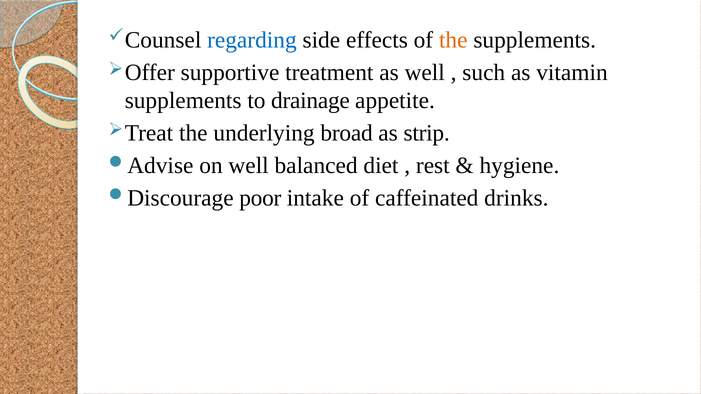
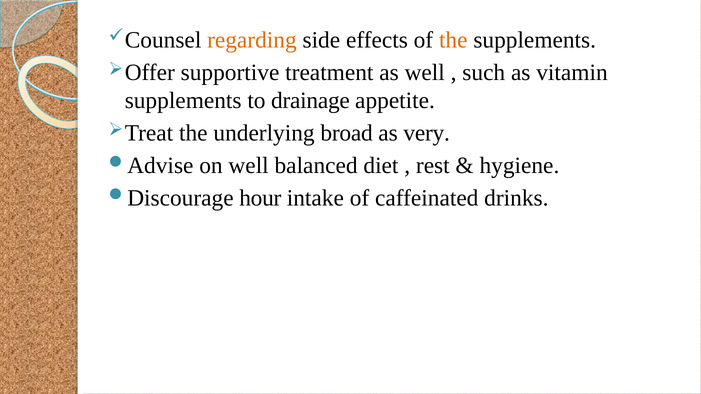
regarding colour: blue -> orange
strip: strip -> very
poor: poor -> hour
